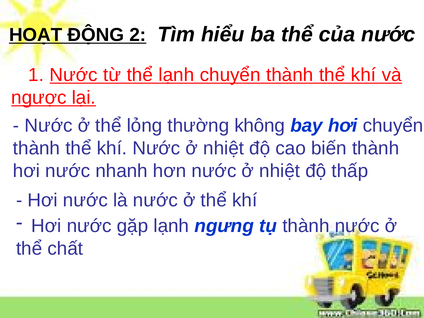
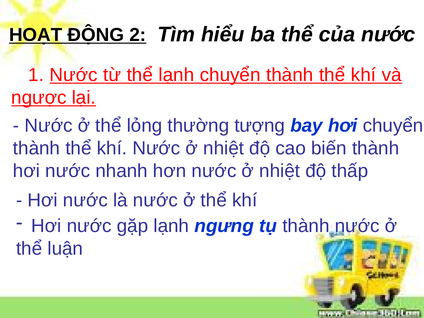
không: không -> tượng
chất: chất -> luận
